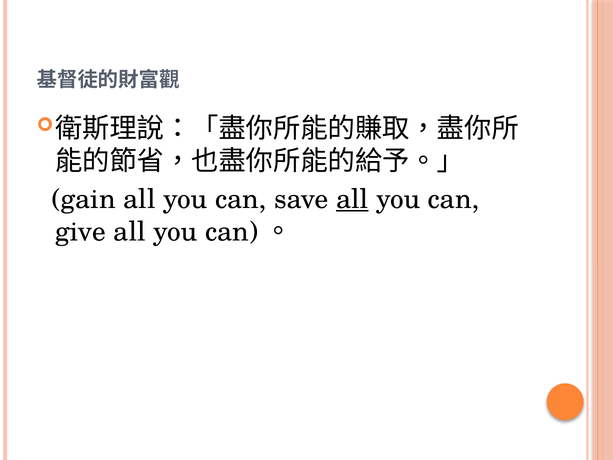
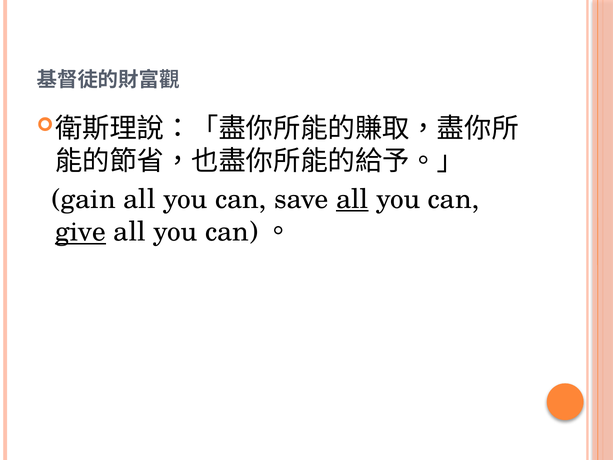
give underline: none -> present
